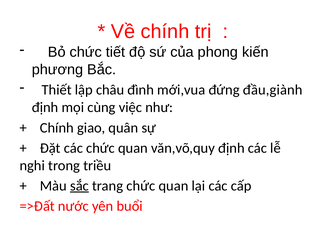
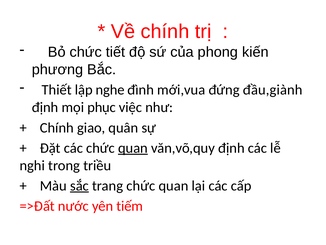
châu: châu -> nghe
cùng: cùng -> phục
quan at (133, 148) underline: none -> present
buổi: buổi -> tiếm
